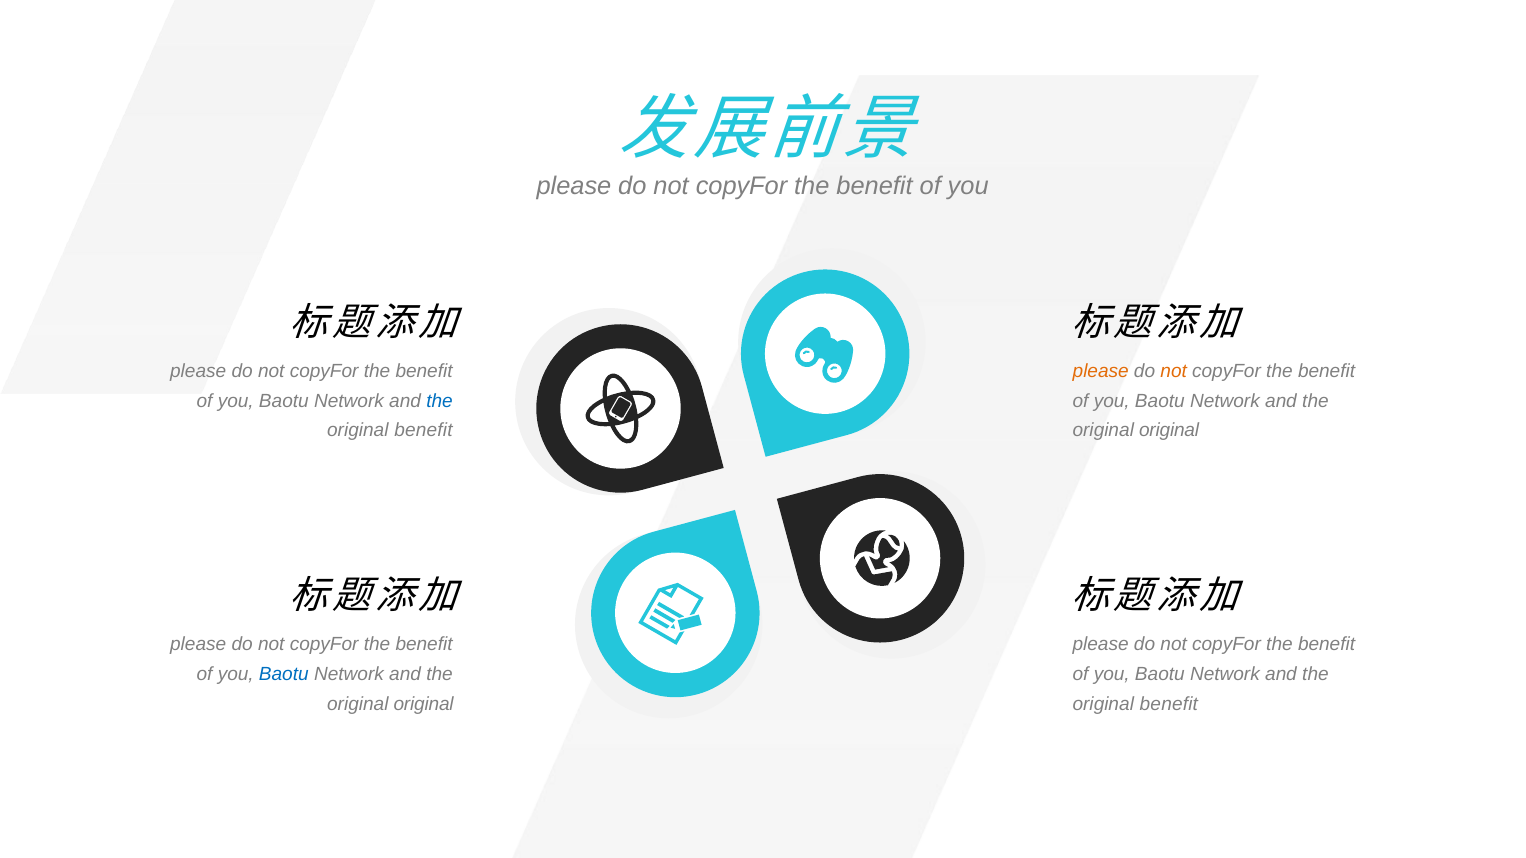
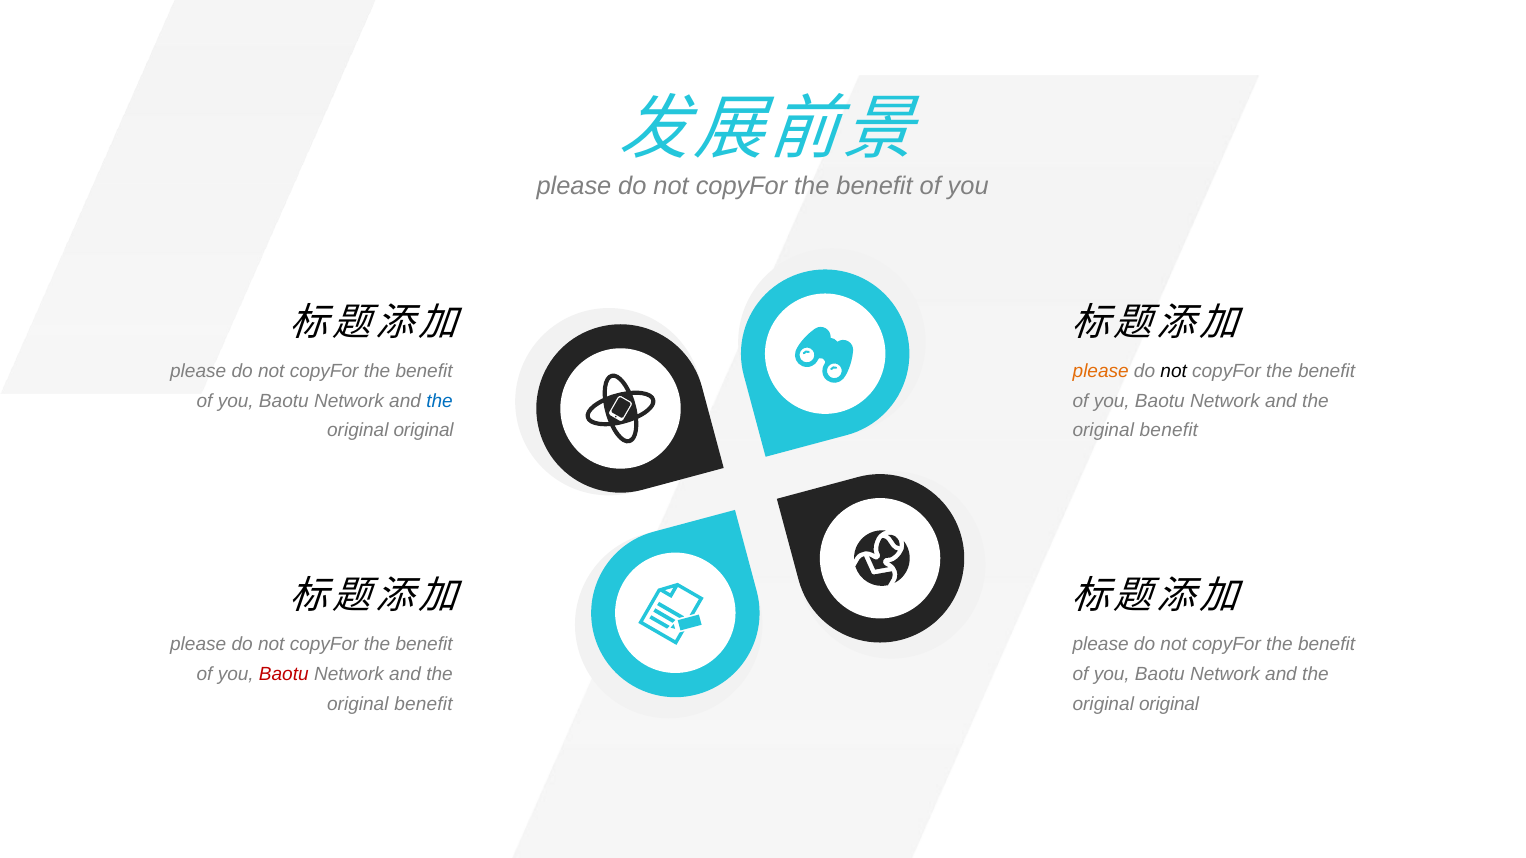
not at (1174, 371) colour: orange -> black
benefit at (423, 431): benefit -> original
original at (1169, 431): original -> benefit
Baotu at (284, 674) colour: blue -> red
original at (424, 704): original -> benefit
benefit at (1169, 704): benefit -> original
